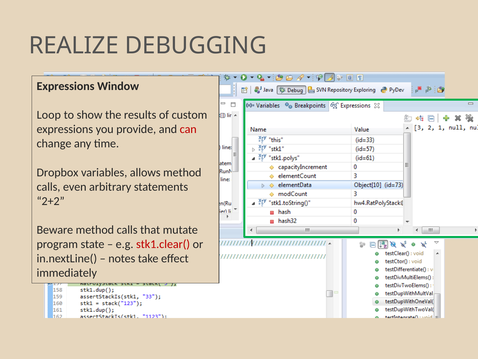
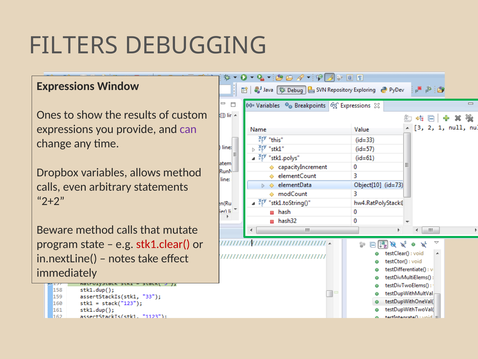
REALIZE: REALIZE -> FILTERS
Loop: Loop -> Ones
can colour: red -> purple
